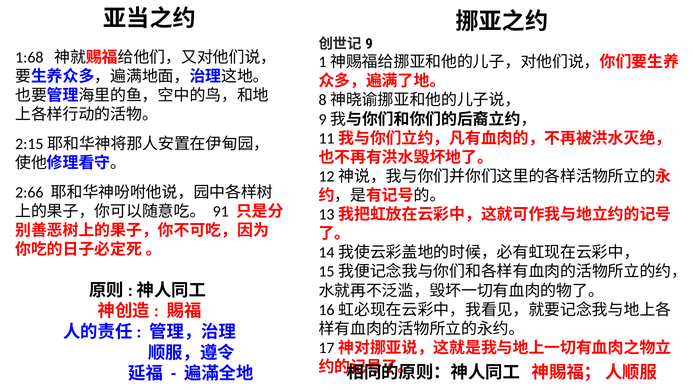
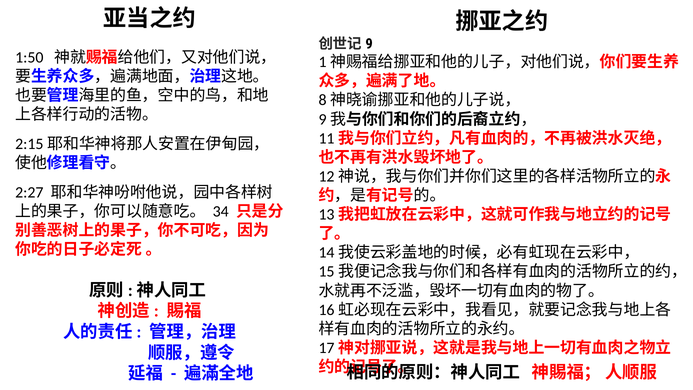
1:68: 1:68 -> 1:50
2:66: 2:66 -> 2:27
91: 91 -> 34
